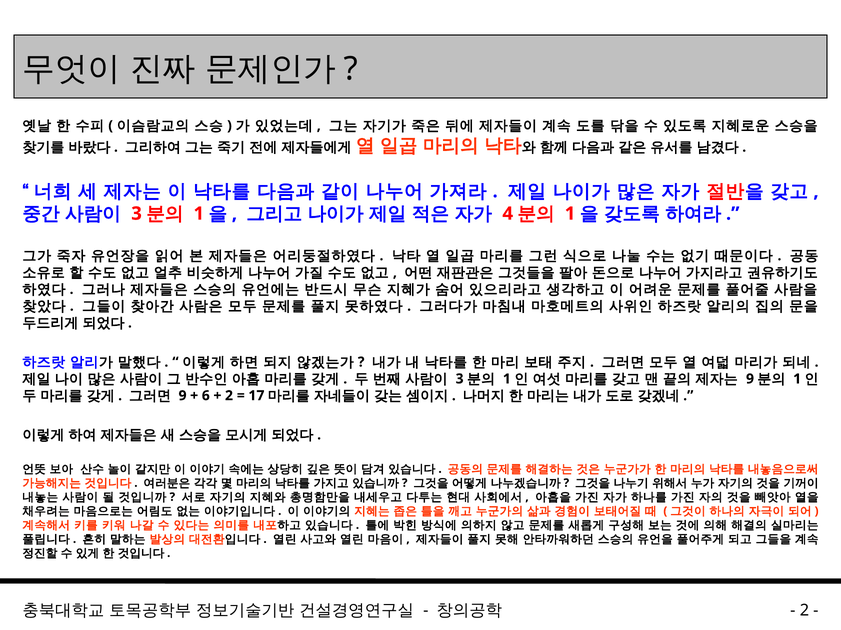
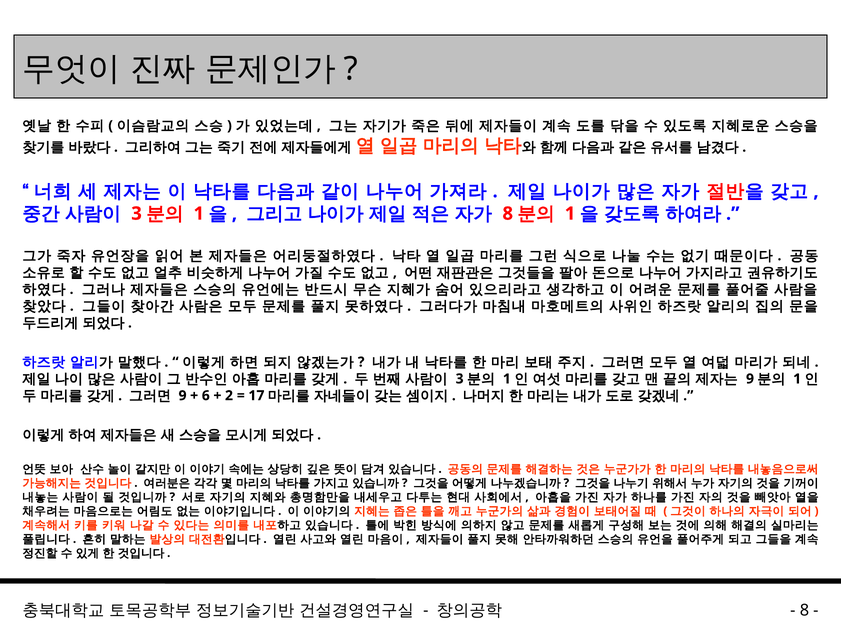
4 at (508, 214): 4 -> 8
2 at (804, 611): 2 -> 8
